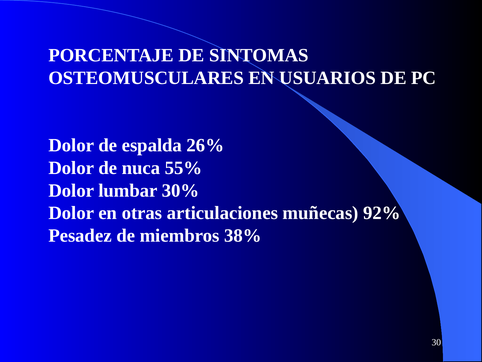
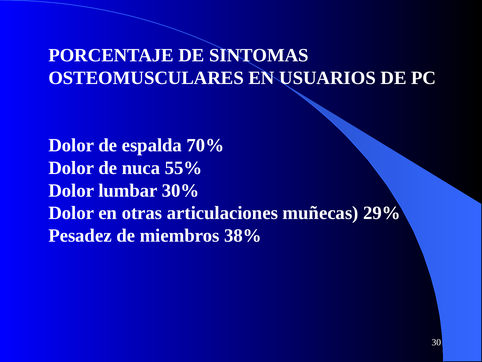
26%: 26% -> 70%
92%: 92% -> 29%
